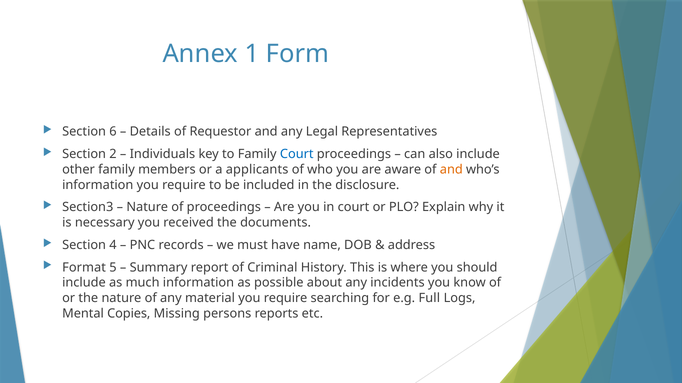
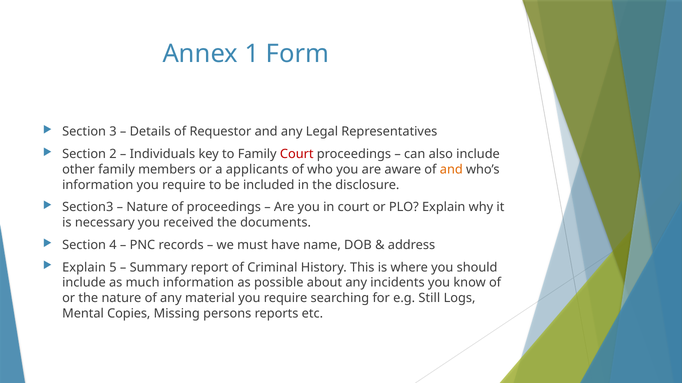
6: 6 -> 3
Court at (297, 154) colour: blue -> red
Format at (84, 268): Format -> Explain
Full: Full -> Still
